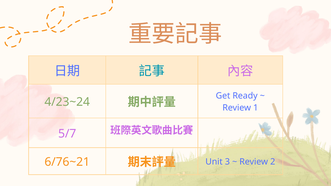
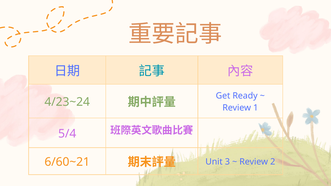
5/7: 5/7 -> 5/4
6/76~21: 6/76~21 -> 6/60~21
